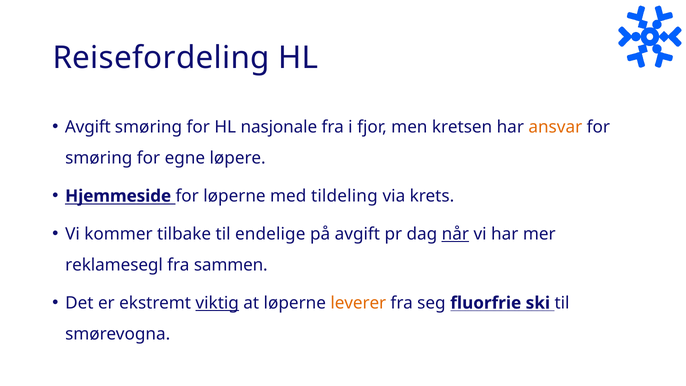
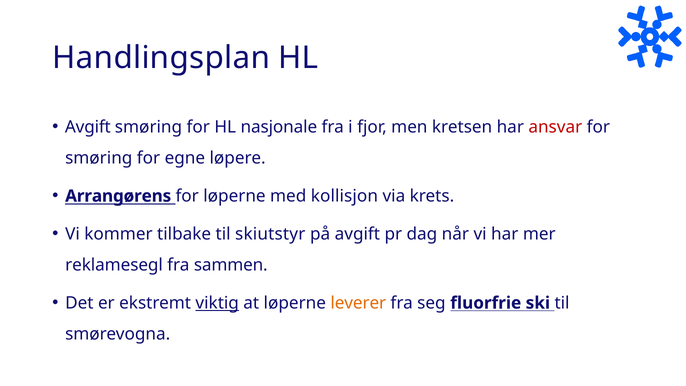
Reisefordeling: Reisefordeling -> Handlingsplan
ansvar colour: orange -> red
Hjemmeside: Hjemmeside -> Arrangørens
tildeling: tildeling -> kollisjon
endelige: endelige -> skiutstyr
når underline: present -> none
